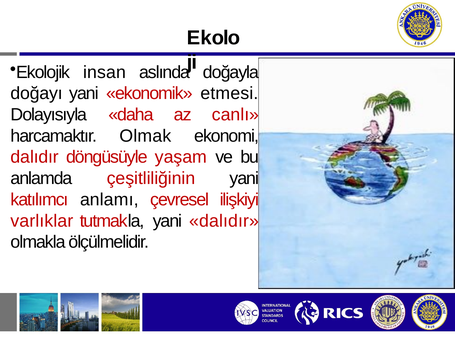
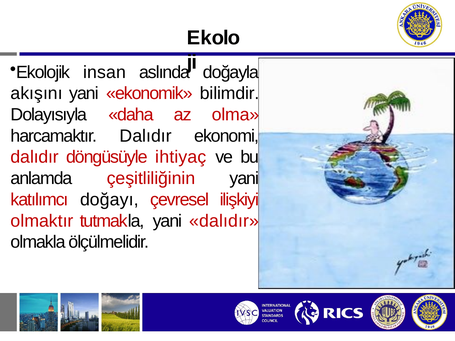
doğayı: doğayı -> akışını
etmesi: etmesi -> bilimdir
canlı: canlı -> olma
harcamaktır Olmak: Olmak -> Dalıdır
yaşam: yaşam -> ihtiyaç
anlamı: anlamı -> doğayı
varlıklar: varlıklar -> olmaktır
